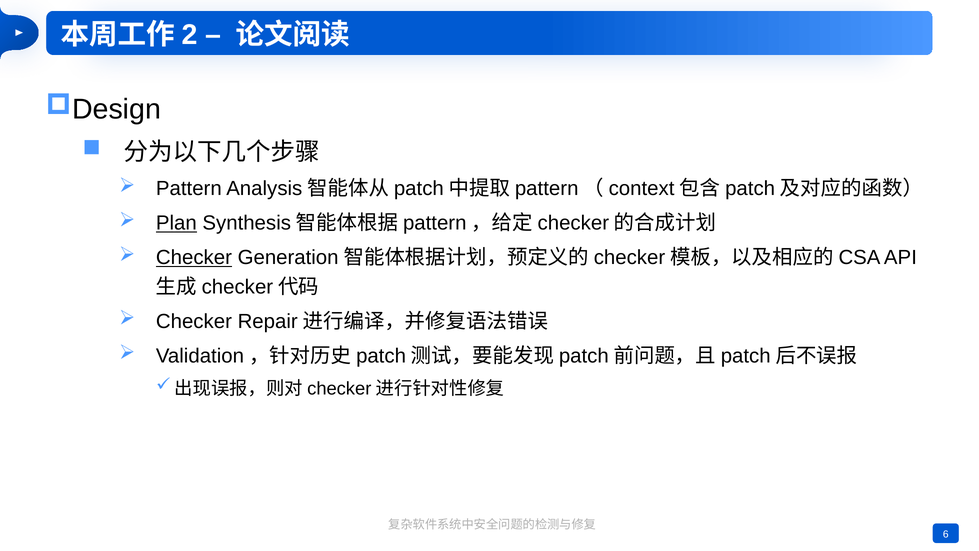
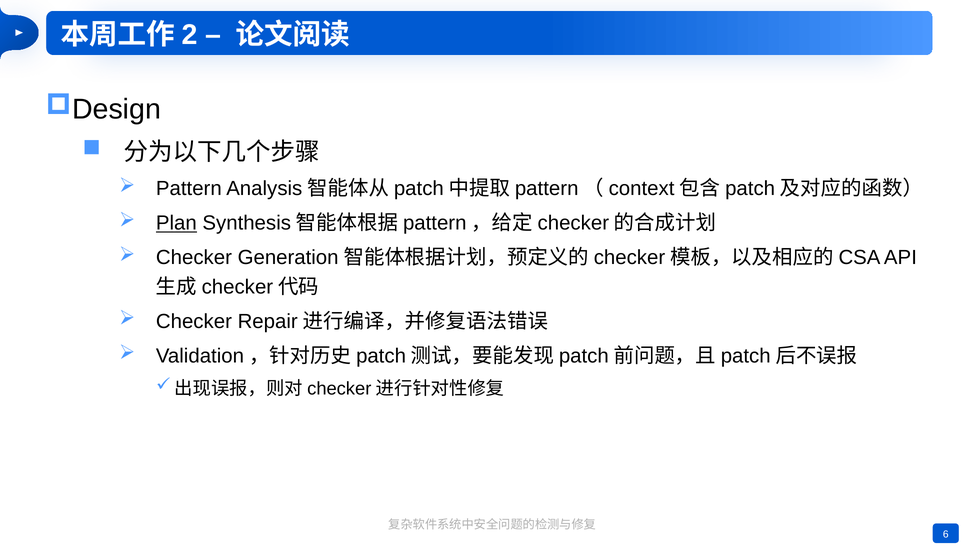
Checker at (194, 257) underline: present -> none
